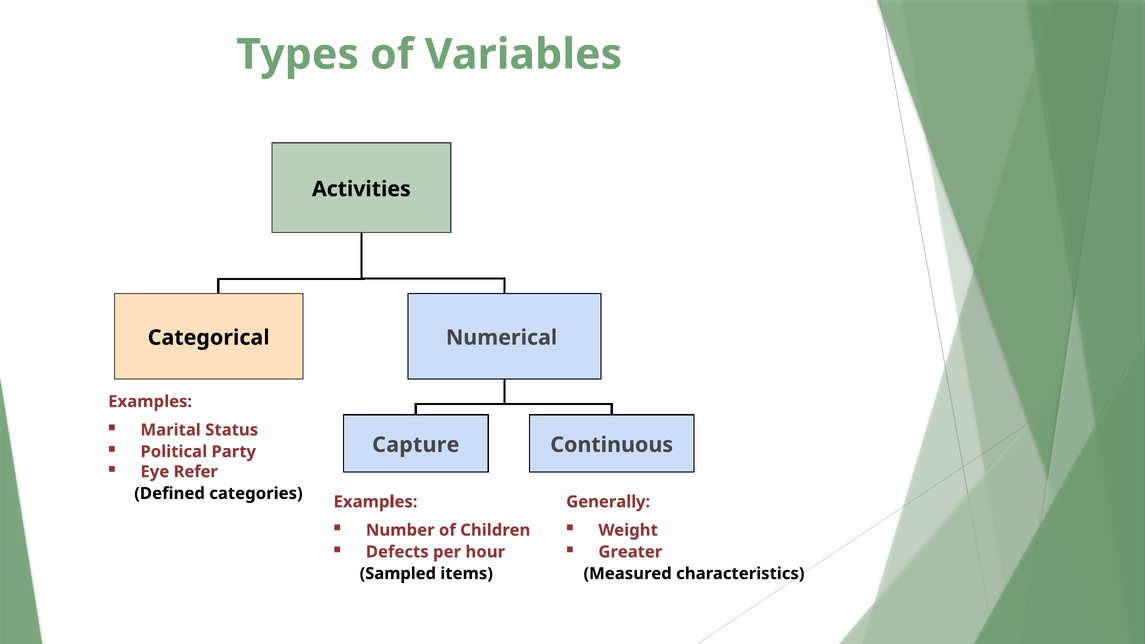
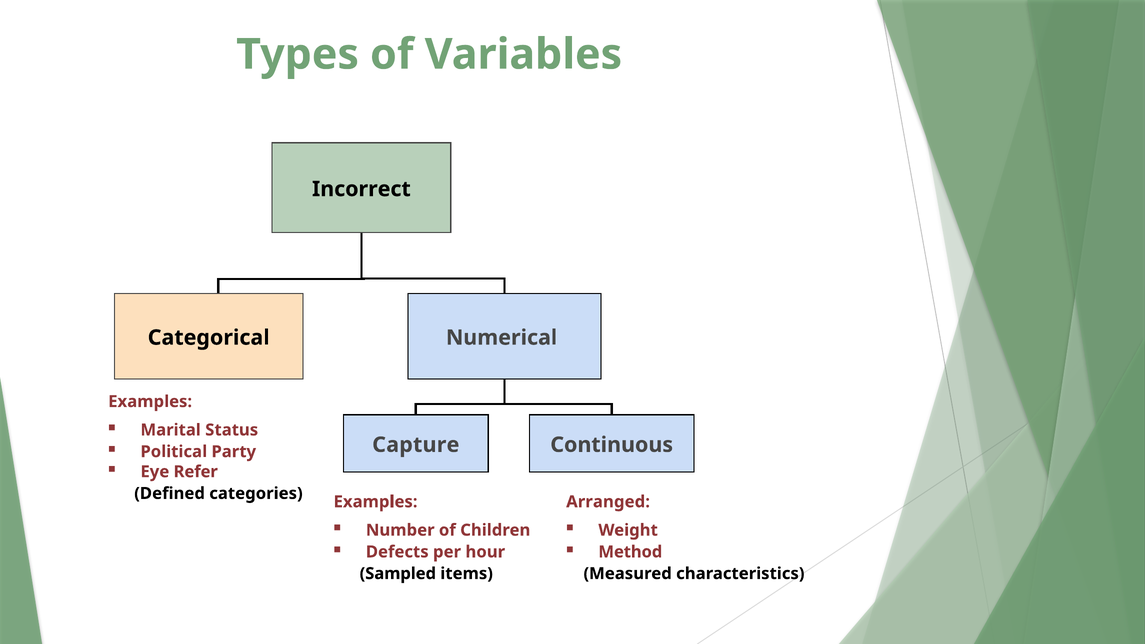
Activities: Activities -> Incorrect
Generally: Generally -> Arranged
Greater: Greater -> Method
